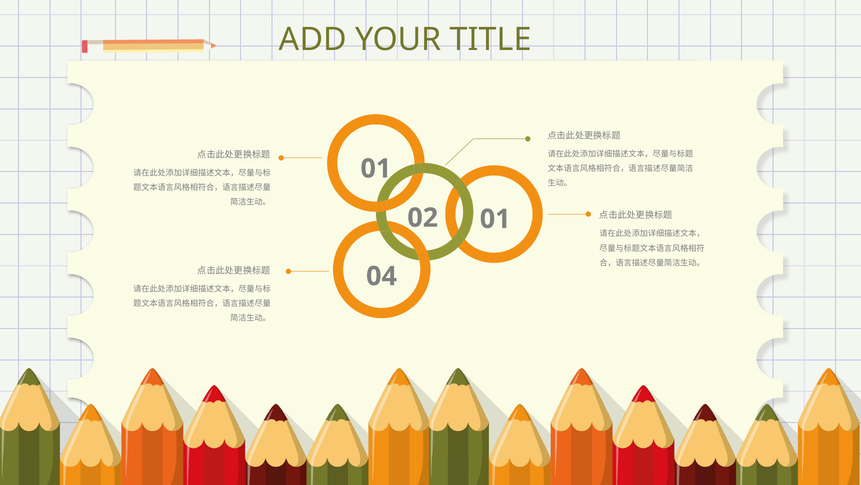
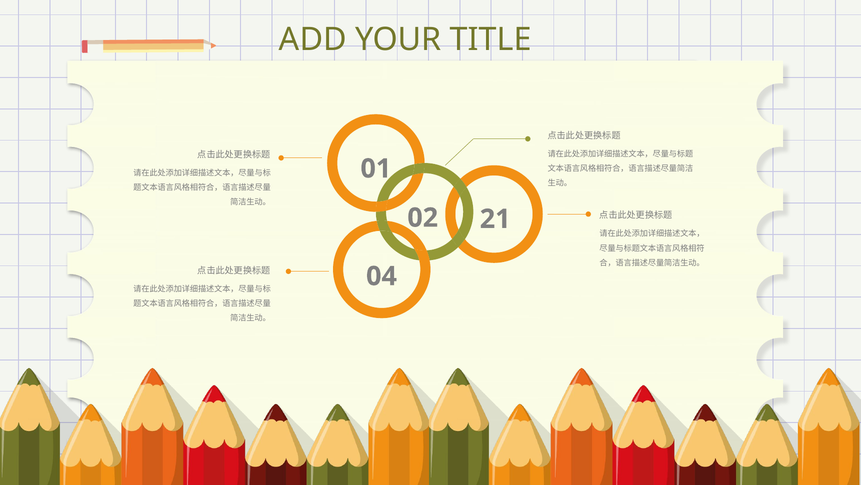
02 01: 01 -> 21
